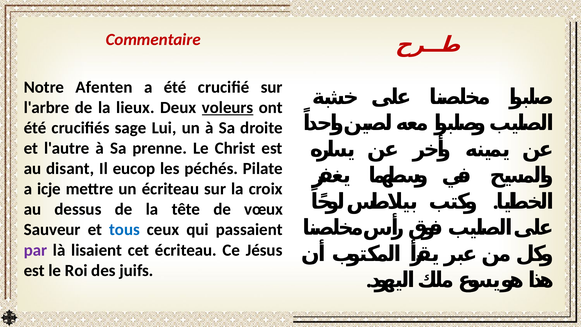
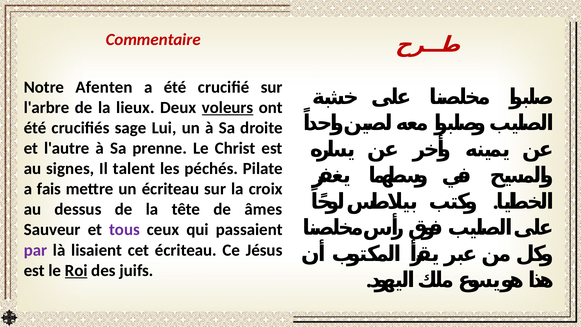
disant: disant -> signes
eucop: eucop -> talent
icje: icje -> fais
vœux: vœux -> âmes
tous colour: blue -> purple
Roi underline: none -> present
